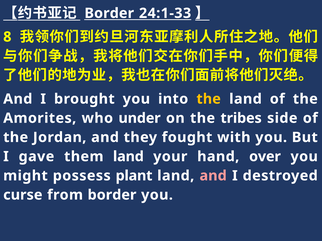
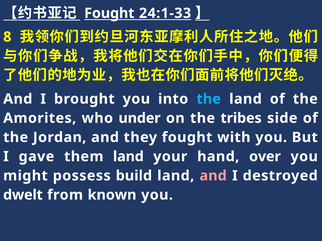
Border at (109, 13): Border -> Fought
the at (209, 99) colour: yellow -> light blue
plant: plant -> build
curse: curse -> dwelt
from border: border -> known
